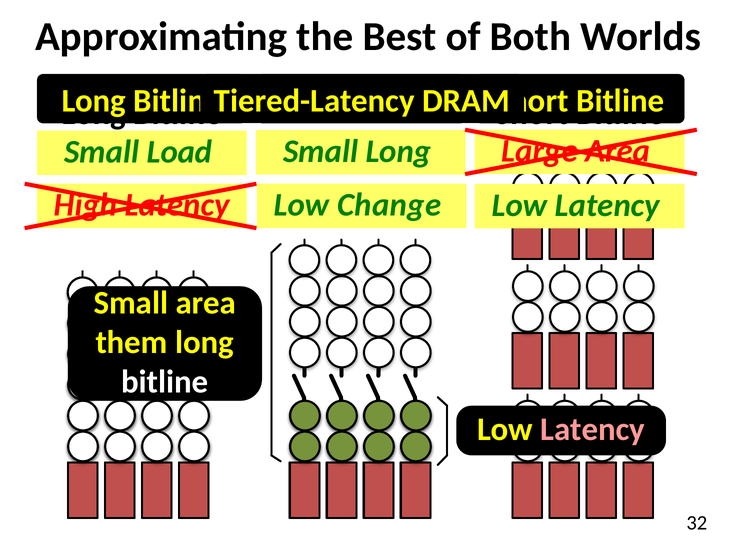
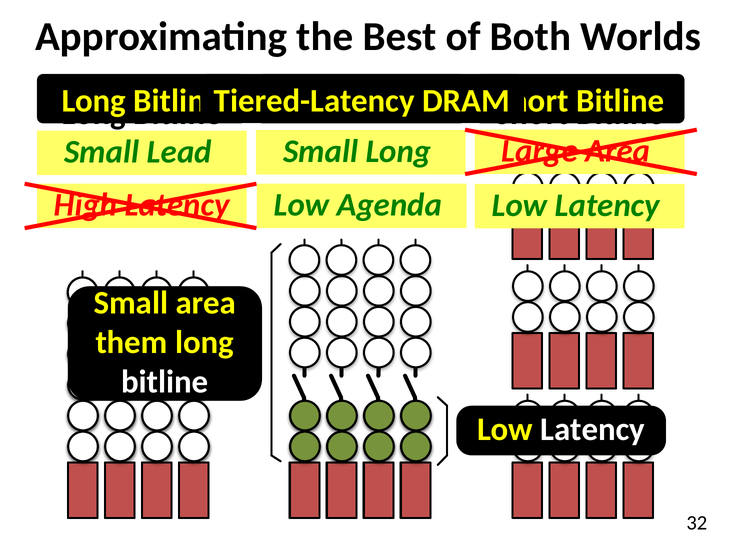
Load: Load -> Lead
Change: Change -> Agenda
Latency at (593, 429) colour: pink -> white
